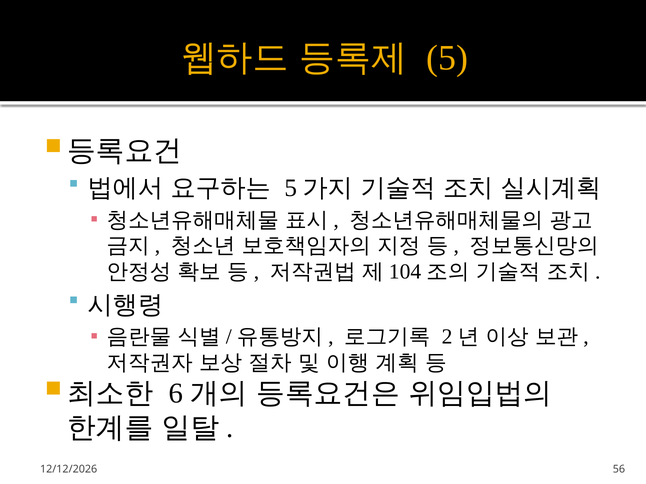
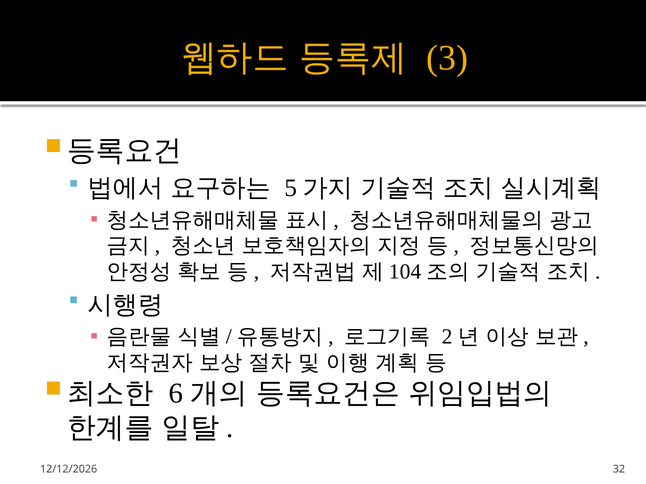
5 at (447, 58): 5 -> 3
56: 56 -> 32
